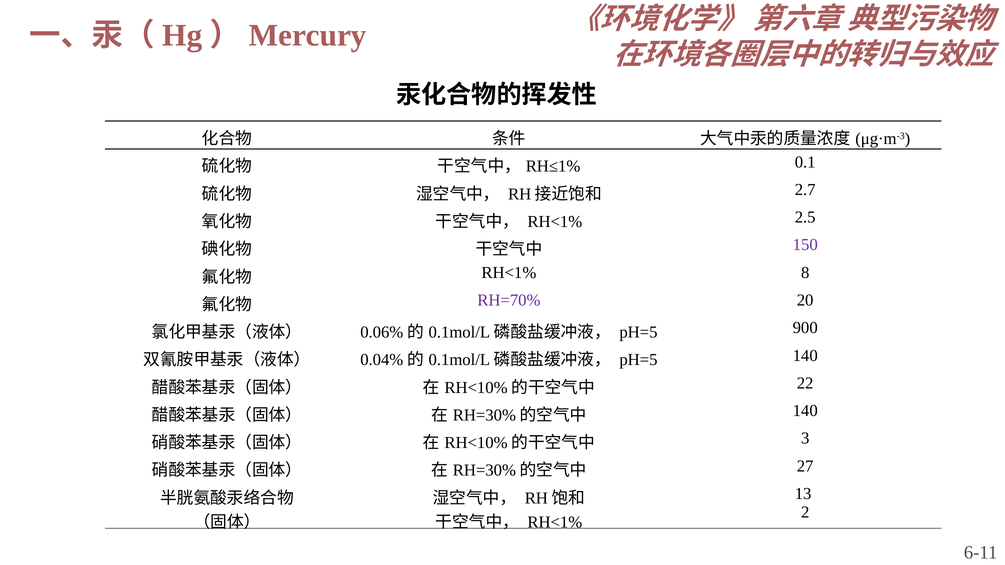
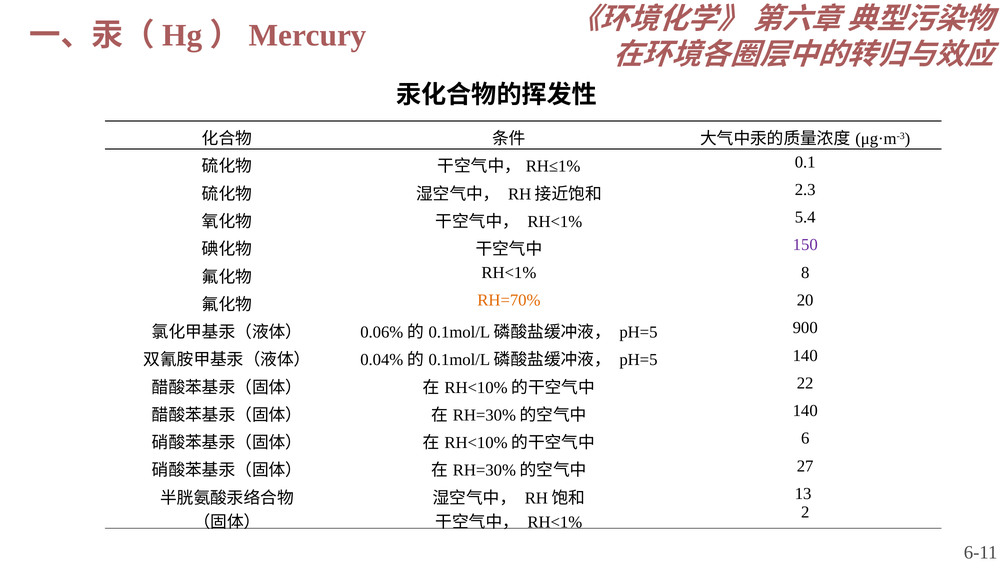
2.7: 2.7 -> 2.3
2.5: 2.5 -> 5.4
RH=70% colour: purple -> orange
3: 3 -> 6
